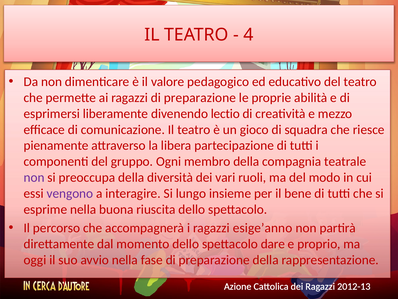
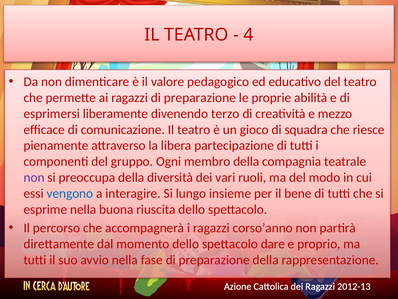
lectio: lectio -> terzo
vengono colour: purple -> blue
esige’anno: esige’anno -> corso’anno
oggi at (35, 259): oggi -> tutti
